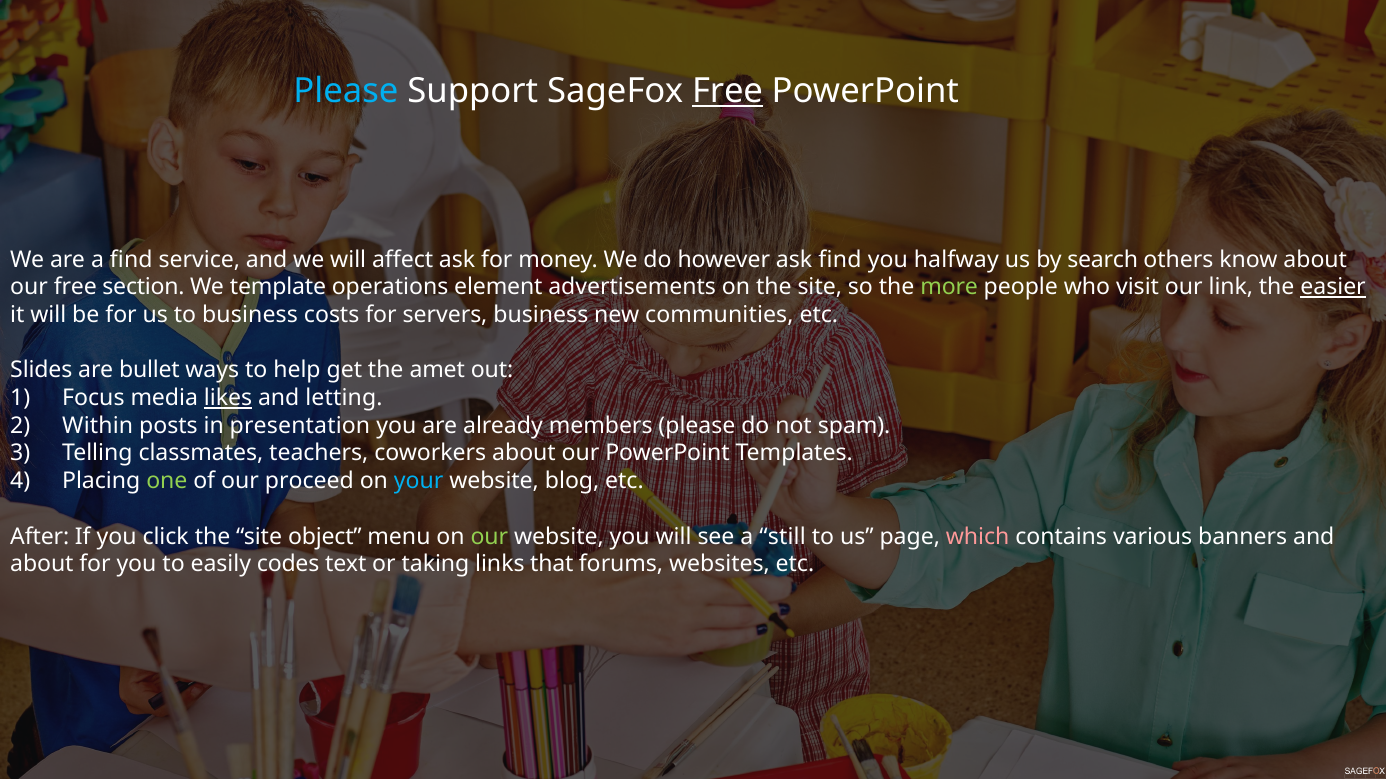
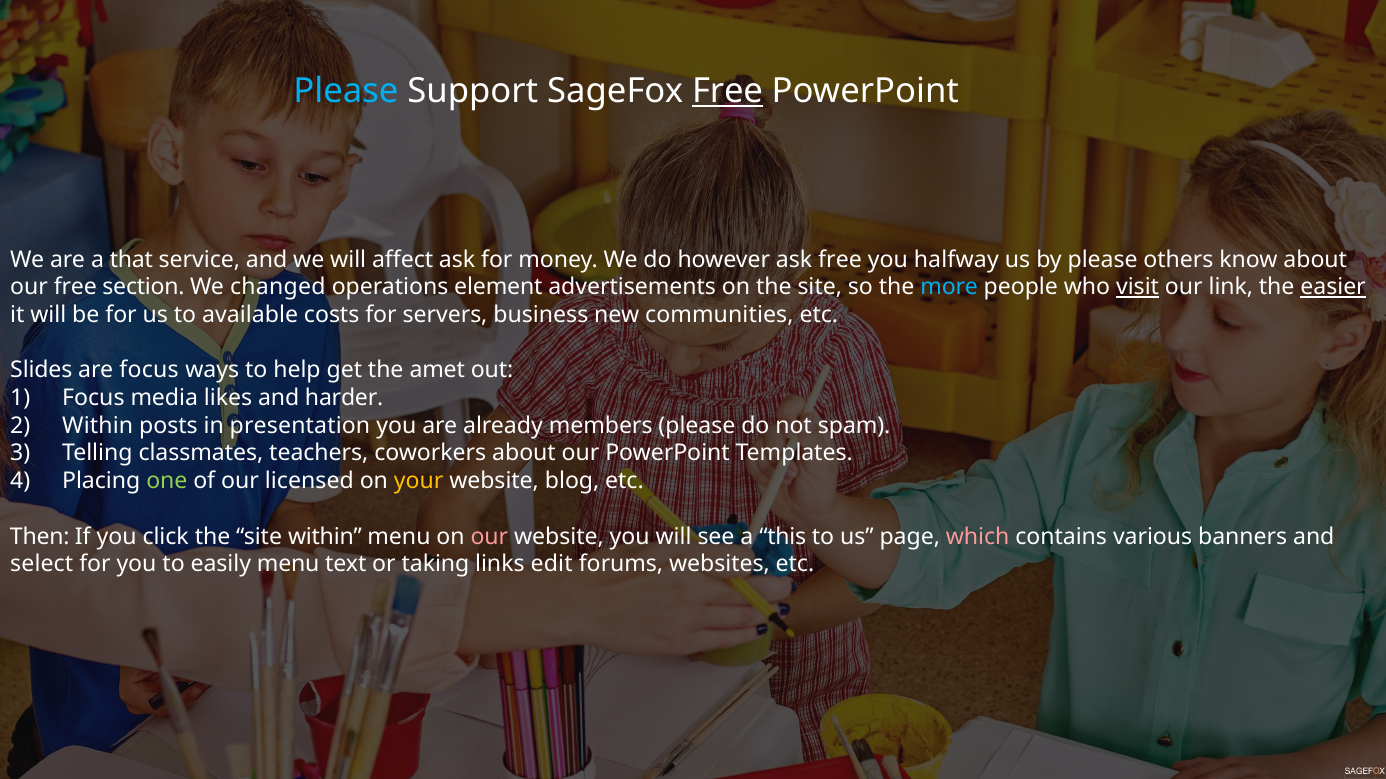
a find: find -> that
ask find: find -> free
by search: search -> please
template: template -> changed
more colour: light green -> light blue
visit underline: none -> present
to business: business -> available
are bullet: bullet -> focus
likes underline: present -> none
letting: letting -> harder
proceed: proceed -> licensed
your colour: light blue -> yellow
After: After -> Then
site object: object -> within
our at (489, 537) colour: light green -> pink
still: still -> this
about at (42, 565): about -> select
easily codes: codes -> menu
that: that -> edit
